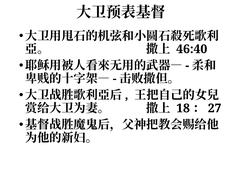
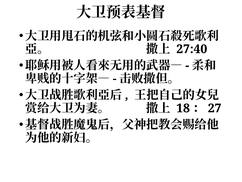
46:40: 46:40 -> 27:40
